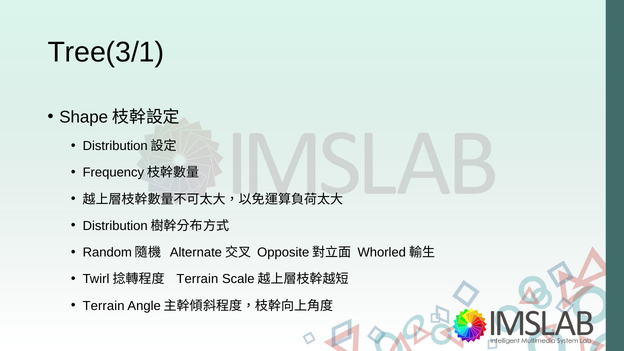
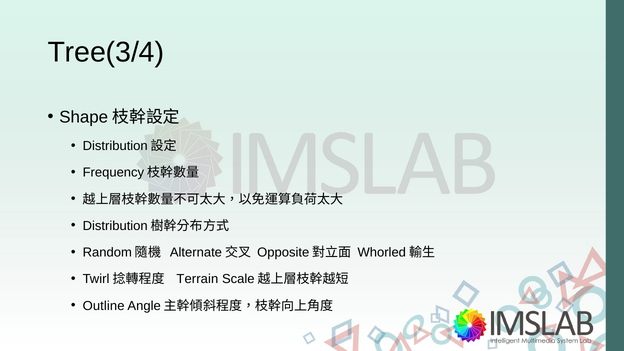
Tree(3/1: Tree(3/1 -> Tree(3/4
Terrain at (104, 306): Terrain -> Outline
